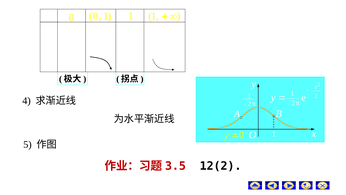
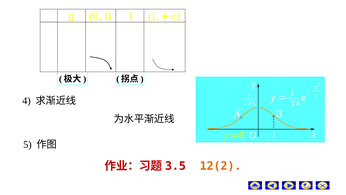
12(2 colour: black -> orange
